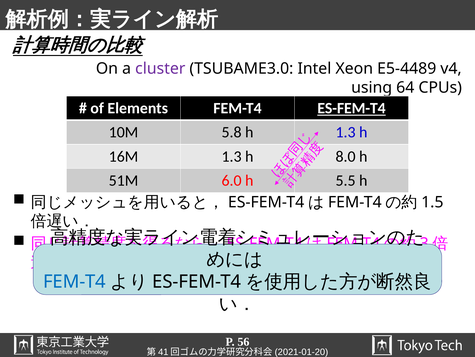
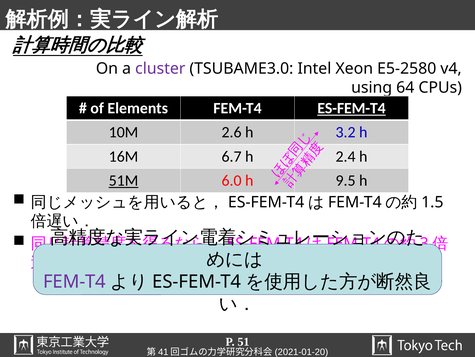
E5-4489: E5-4489 -> E5-2580
5.8: 5.8 -> 2.6
h 1.3: 1.3 -> 3.2
16M 1.3: 1.3 -> 6.7
8.0: 8.0 -> 2.4
51M underline: none -> present
5.5: 5.5 -> 9.5
FEM-T4 at (75, 281) colour: blue -> purple
56: 56 -> 51
